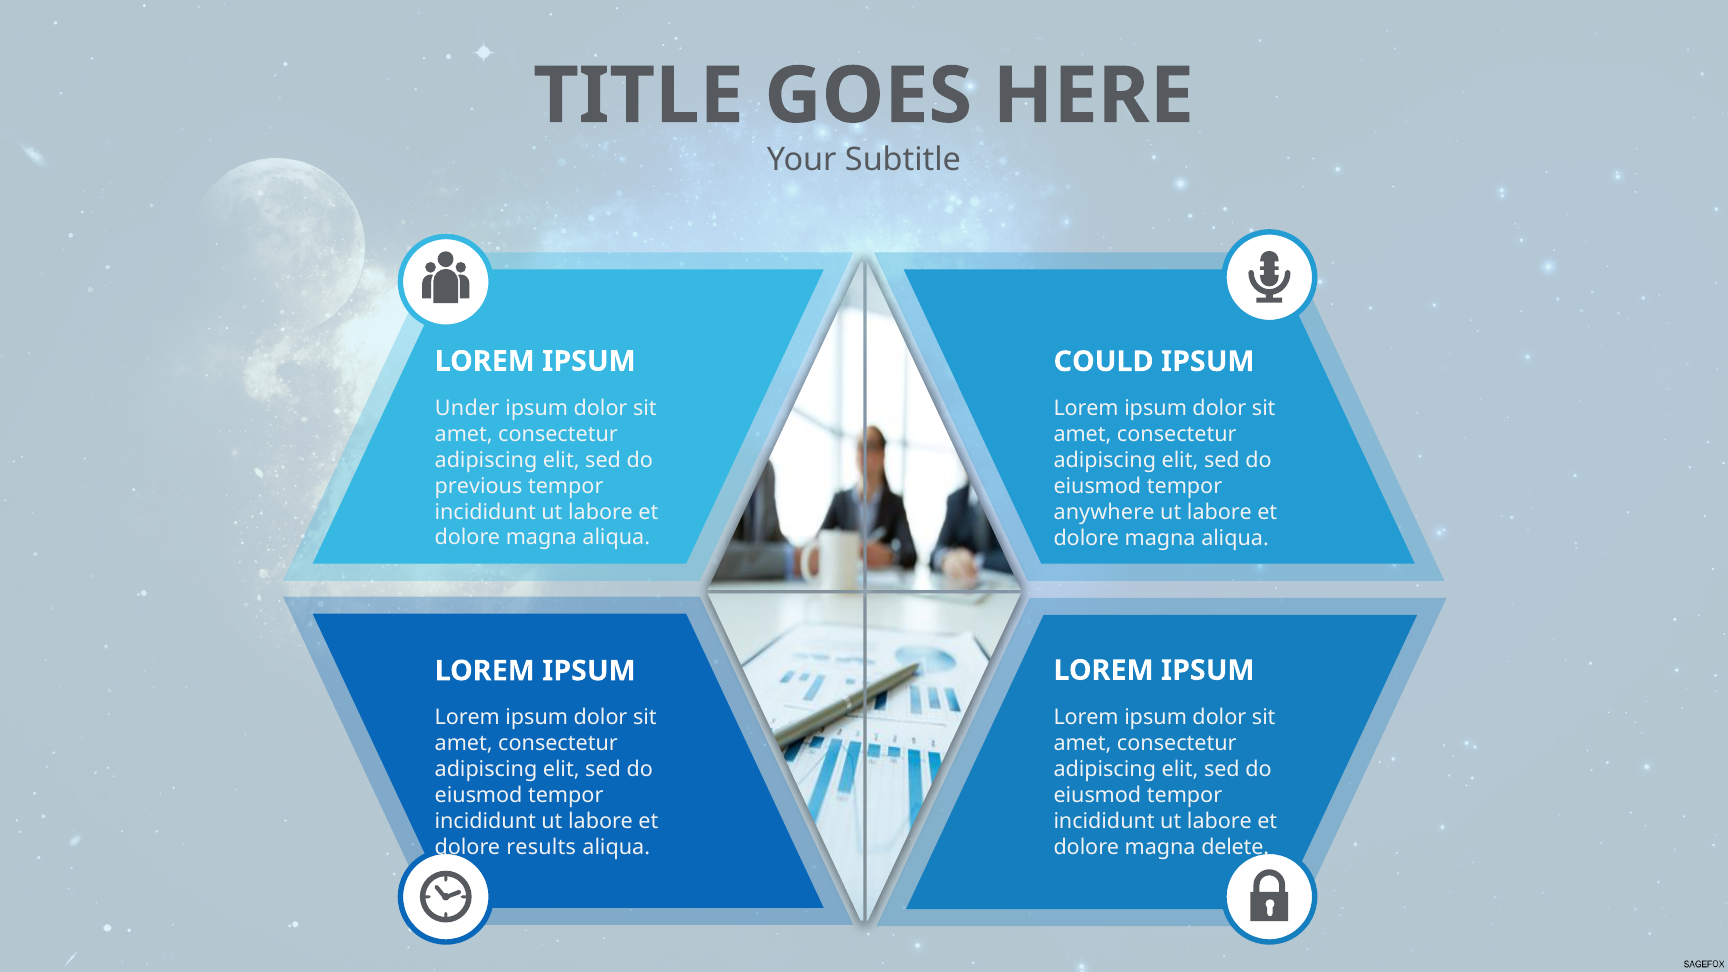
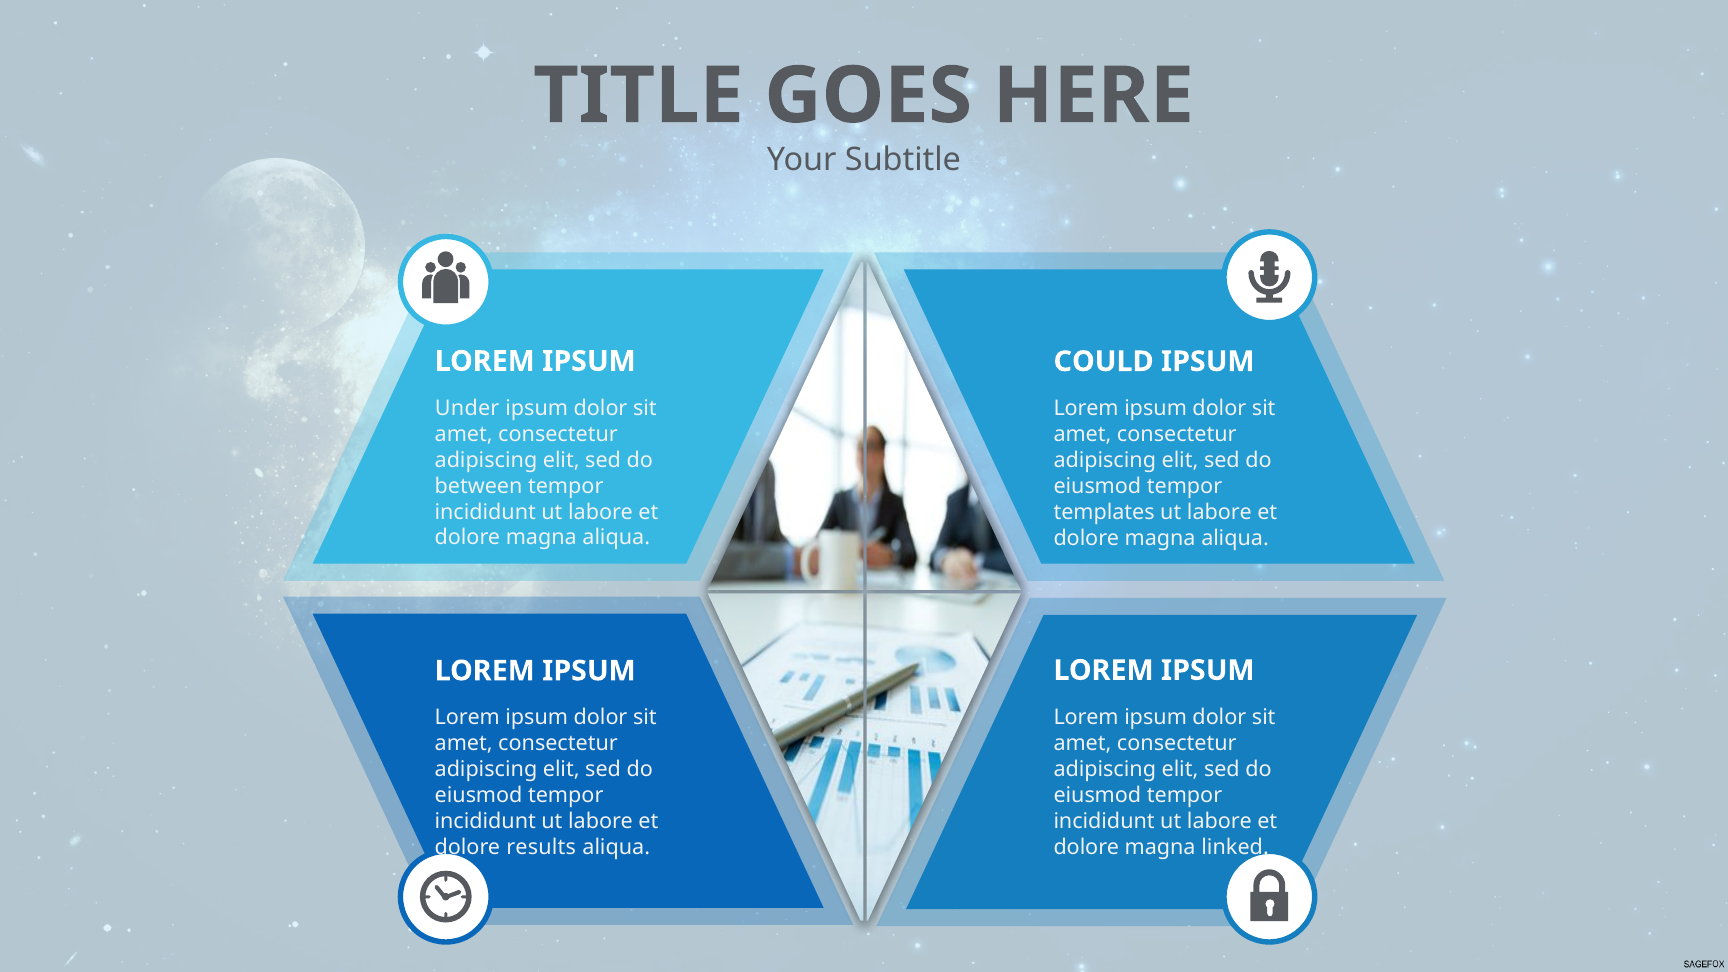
previous: previous -> between
anywhere: anywhere -> templates
delete: delete -> linked
